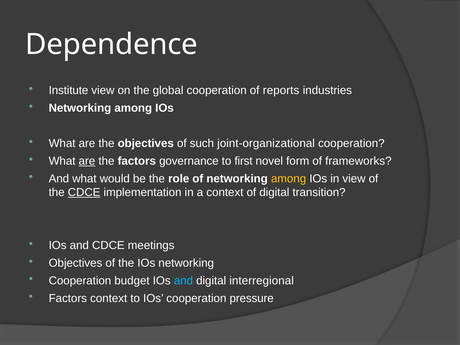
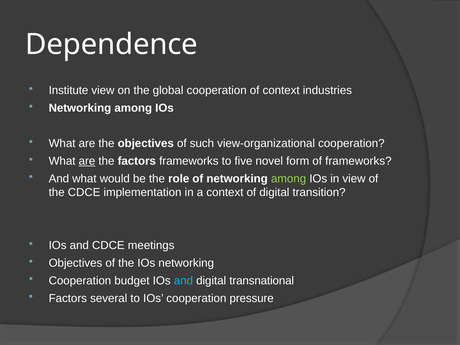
of reports: reports -> context
joint-organizational: joint-organizational -> view-organizational
factors governance: governance -> frameworks
first: first -> five
among at (289, 179) colour: yellow -> light green
CDCE at (84, 192) underline: present -> none
interregional: interregional -> transnational
Factors context: context -> several
